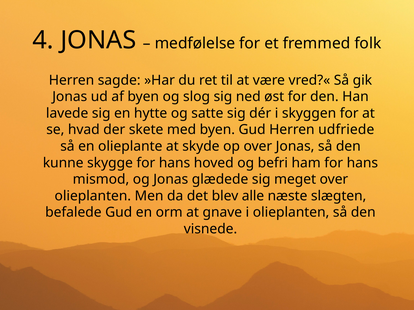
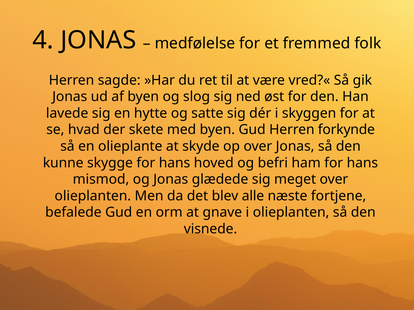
udfriede: udfriede -> forkynde
slægten: slægten -> fortjene
